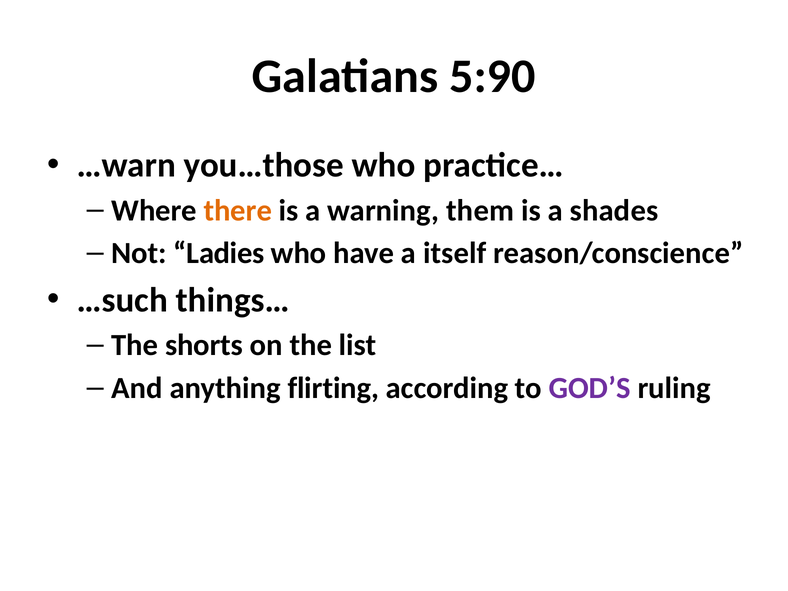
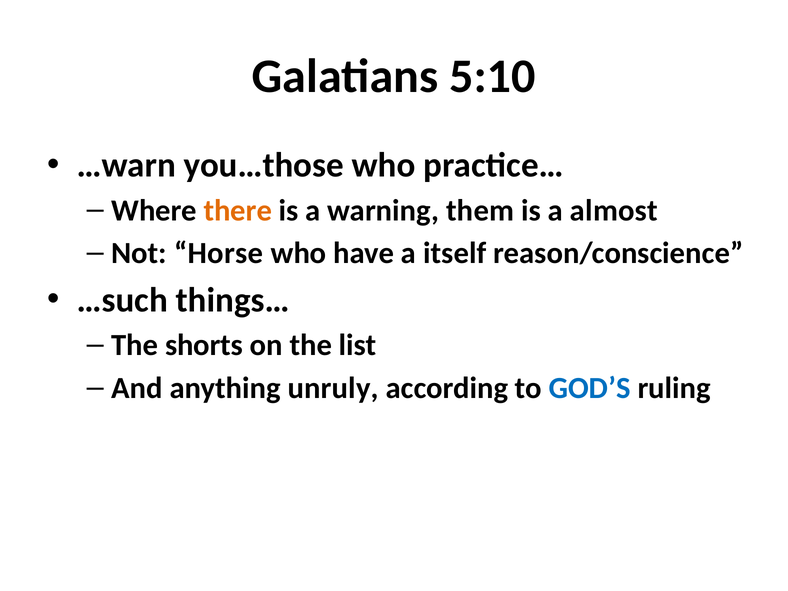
5:90: 5:90 -> 5:10
shades: shades -> almost
Ladies: Ladies -> Horse
flirting: flirting -> unruly
GOD’S colour: purple -> blue
